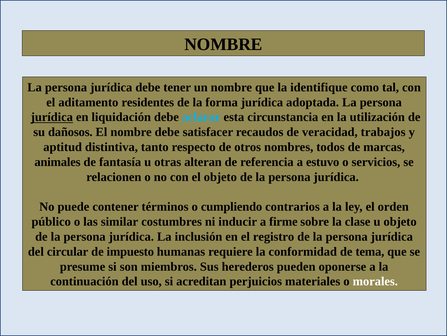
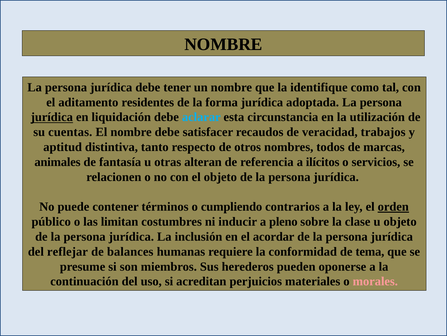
dañosos: dañosos -> cuentas
estuvo: estuvo -> ilícitos
orden underline: none -> present
similar: similar -> limitan
firme: firme -> pleno
registro: registro -> acordar
circular: circular -> reflejar
impuesto: impuesto -> balances
morales colour: white -> pink
